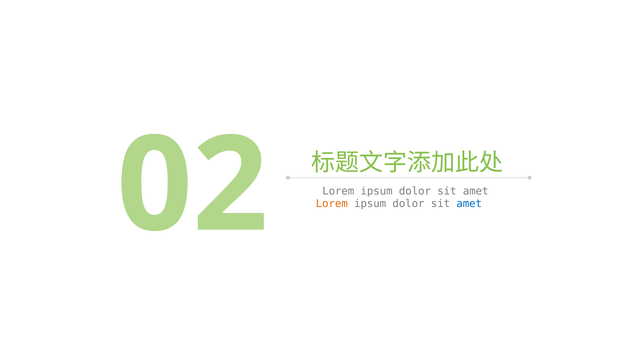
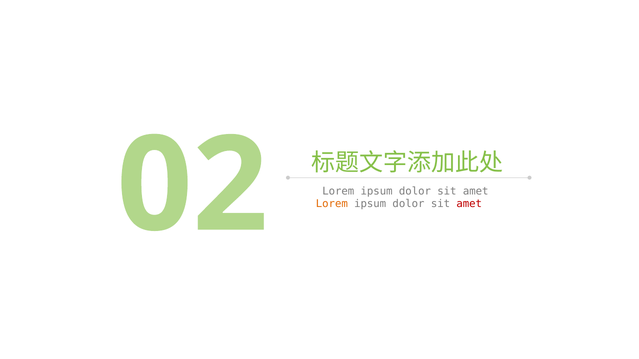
amet at (469, 204) colour: blue -> red
